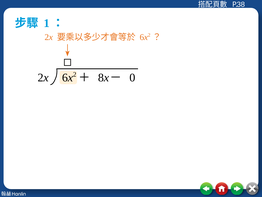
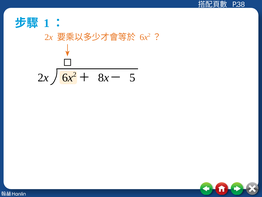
0: 0 -> 5
